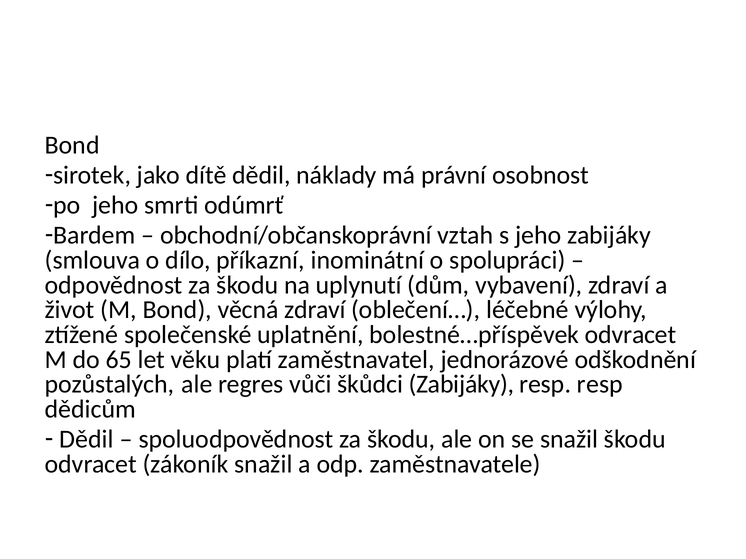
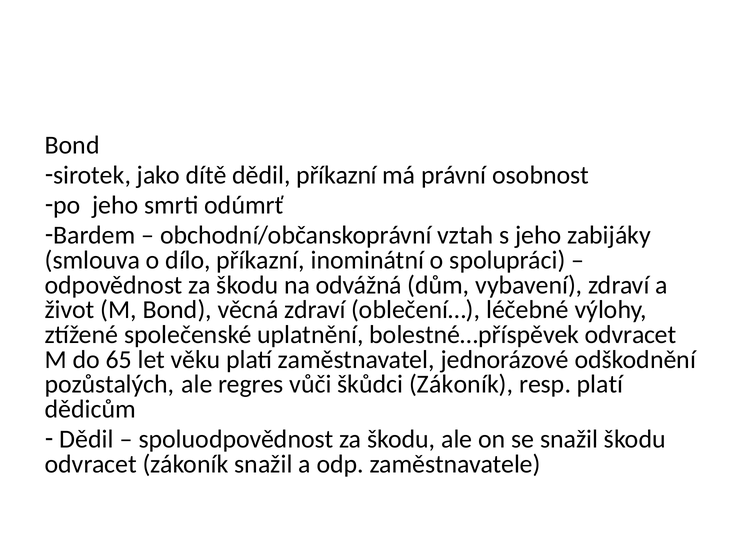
dědil náklady: náklady -> příkazní
uplynutí: uplynutí -> odvážná
škůdci Zabijáky: Zabijáky -> Zákoník
resp resp: resp -> platí
